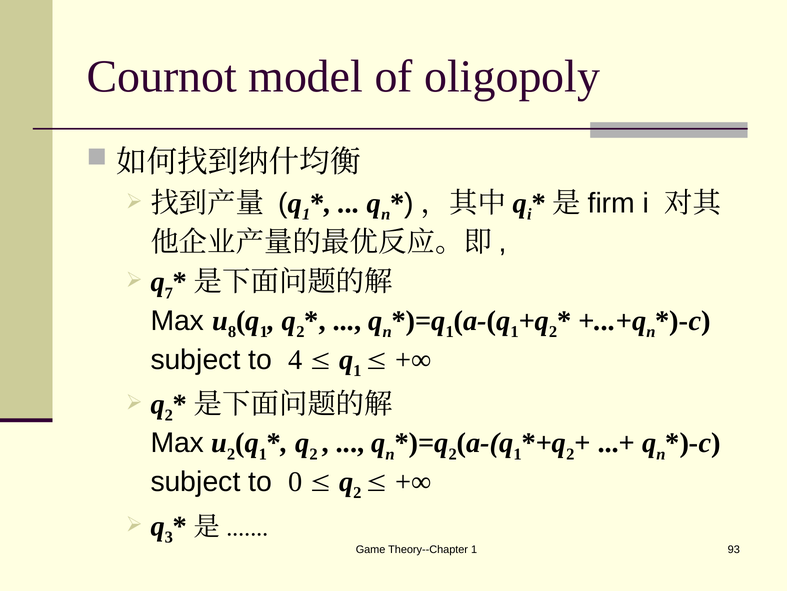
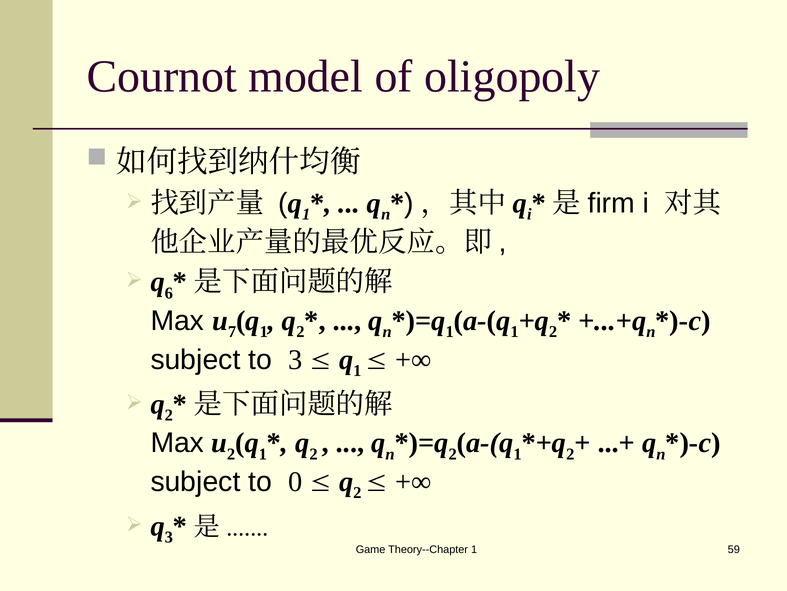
7: 7 -> 6
8: 8 -> 7
to 4: 4 -> 3
93: 93 -> 59
